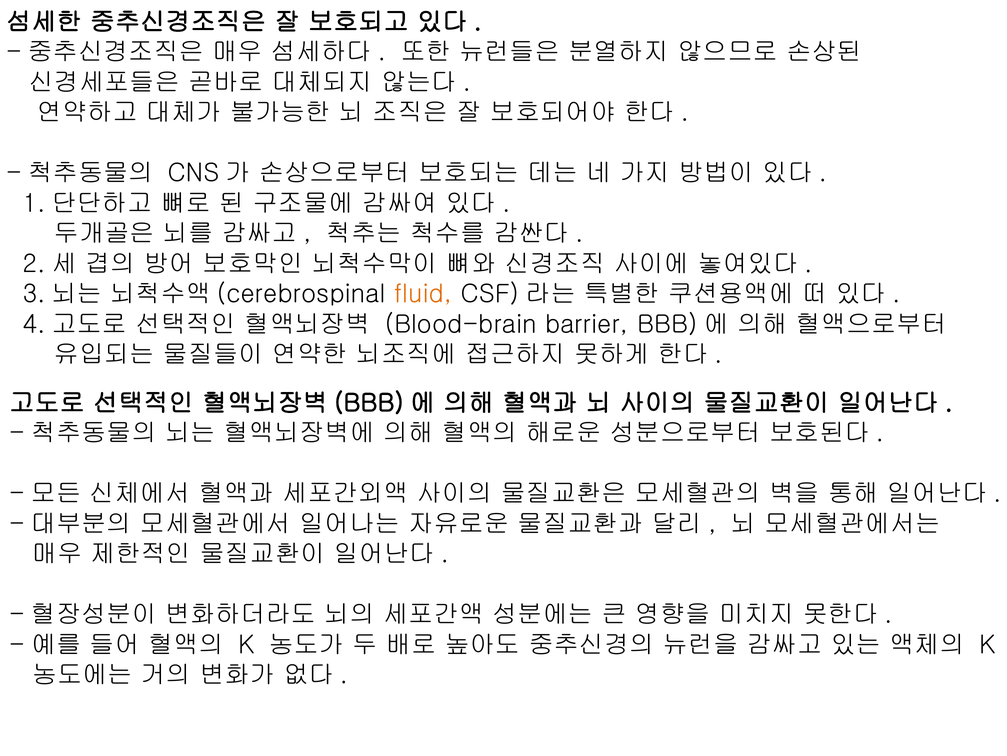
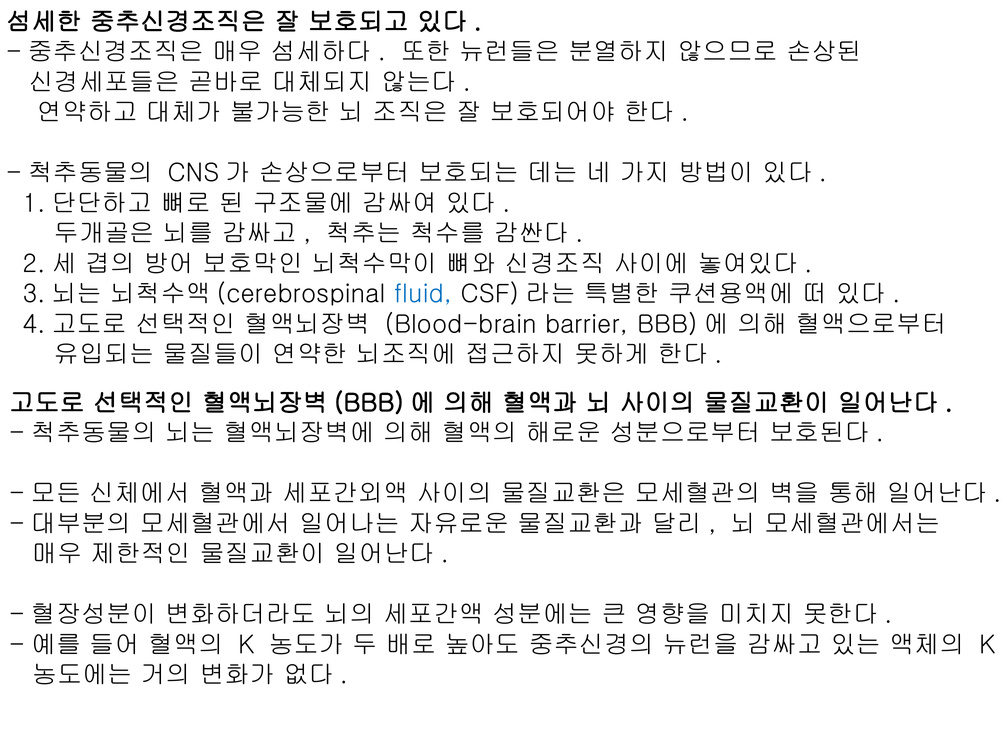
fluid colour: orange -> blue
